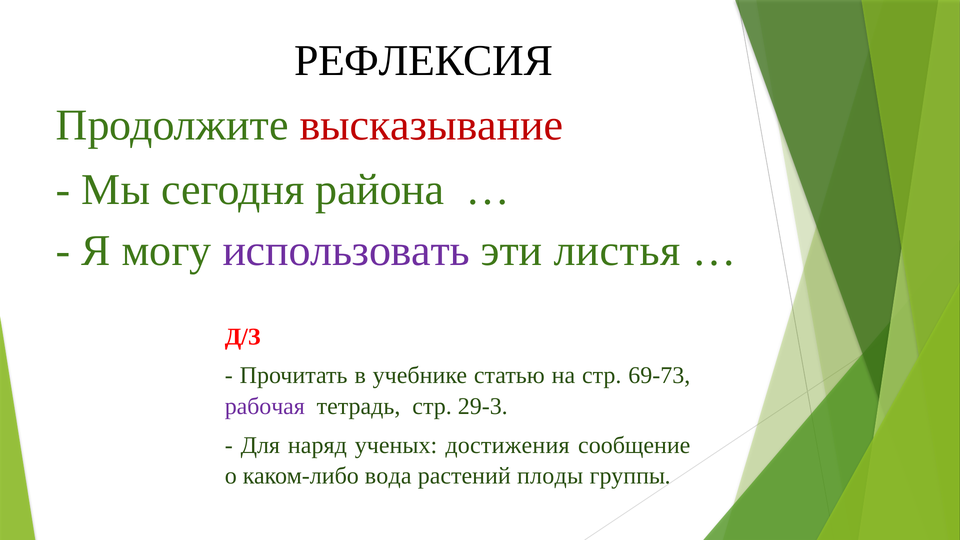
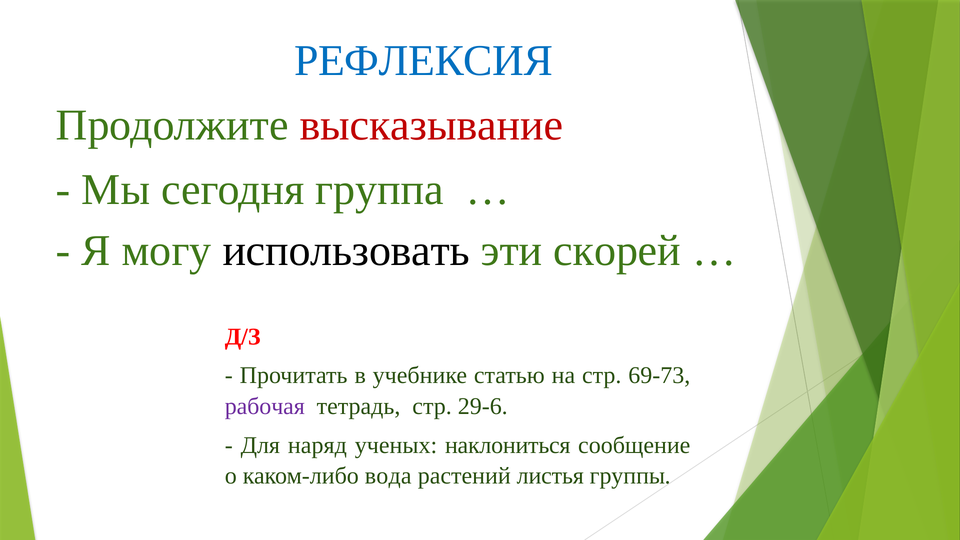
РЕФЛЕКСИЯ colour: black -> blue
района: района -> группа
использовать colour: purple -> black
листья: листья -> скорей
29-3: 29-3 -> 29-6
достижения: достижения -> наклониться
плоды: плоды -> листья
